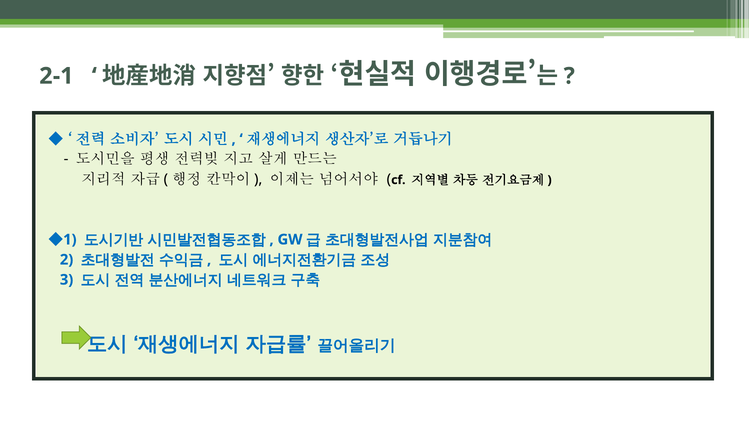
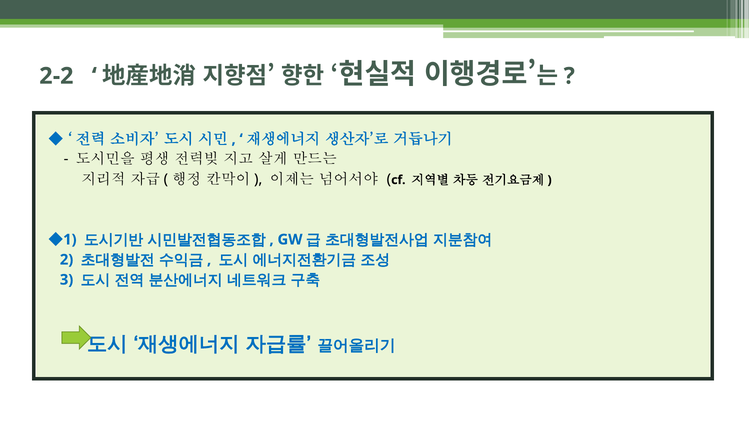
2-1: 2-1 -> 2-2
